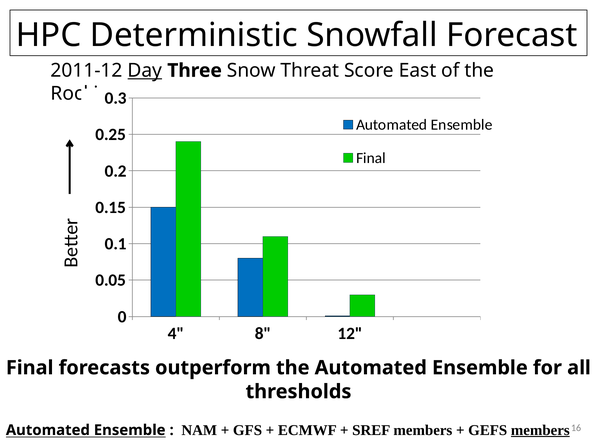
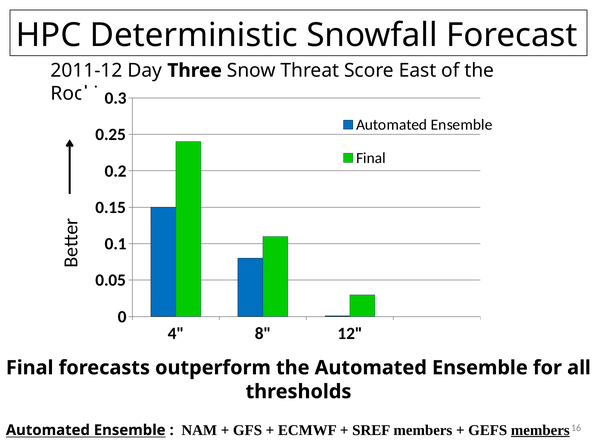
Day underline: present -> none
